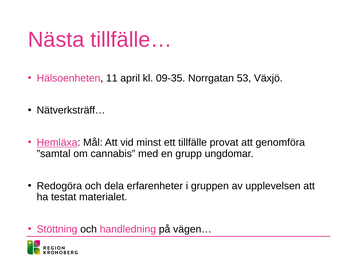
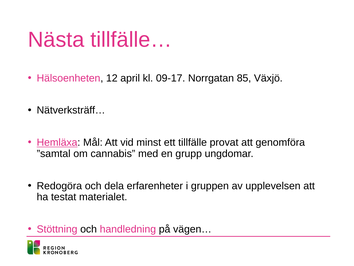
11: 11 -> 12
09-35: 09-35 -> 09-17
53: 53 -> 85
